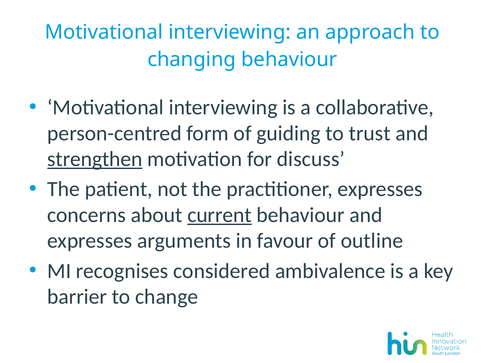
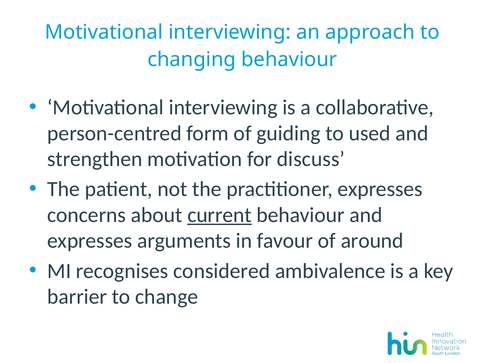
trust: trust -> used
strengthen underline: present -> none
outline: outline -> around
